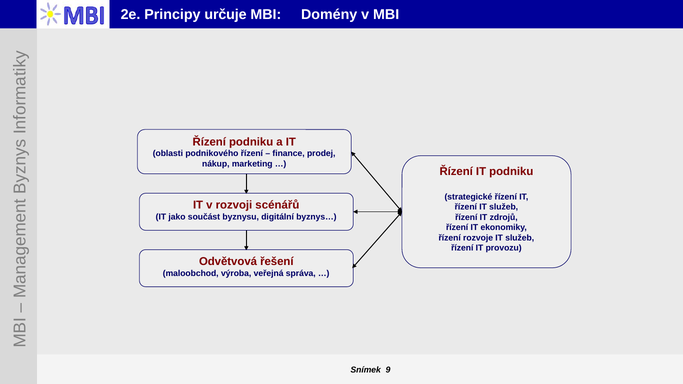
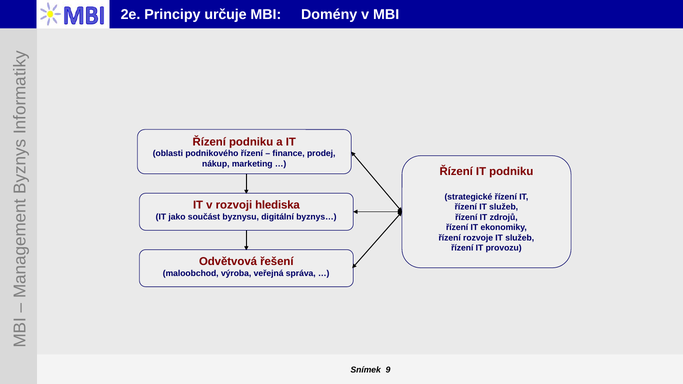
scénářů: scénářů -> hlediska
